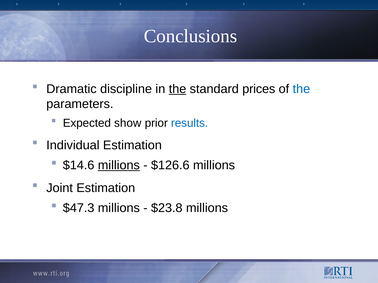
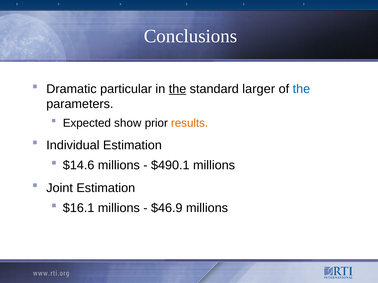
discipline: discipline -> particular
prices: prices -> larger
results colour: blue -> orange
millions at (119, 166) underline: present -> none
$126.6: $126.6 -> $490.1
$47.3: $47.3 -> $16.1
$23.8: $23.8 -> $46.9
